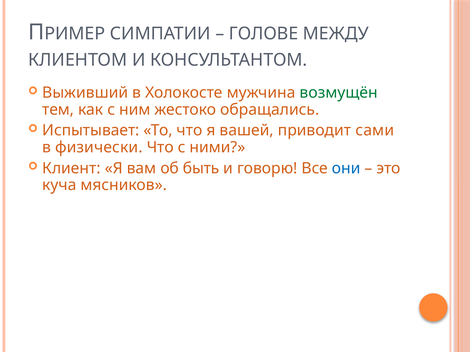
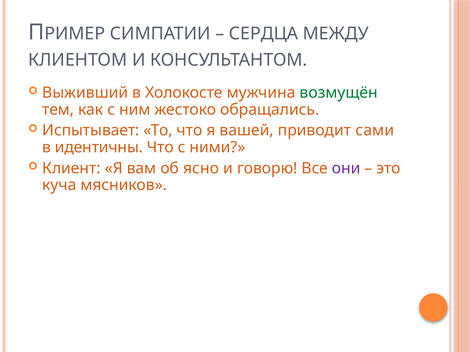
ГОЛОВЕ: ГОЛОВЕ -> СЕРДЦА
физически: физически -> идентичны
быть: быть -> ясно
они colour: blue -> purple
